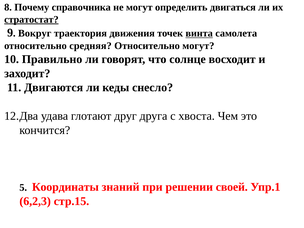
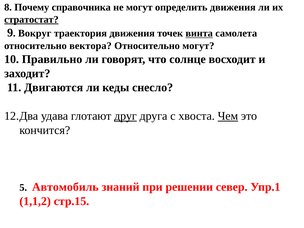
определить двигаться: двигаться -> движения
средняя: средняя -> вектора
друг underline: none -> present
Чем underline: none -> present
Координаты: Координаты -> Автомобиль
своей: своей -> север
6,2,3: 6,2,3 -> 1,1,2
